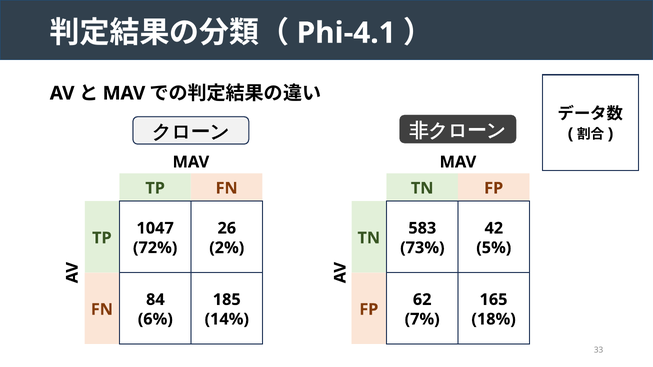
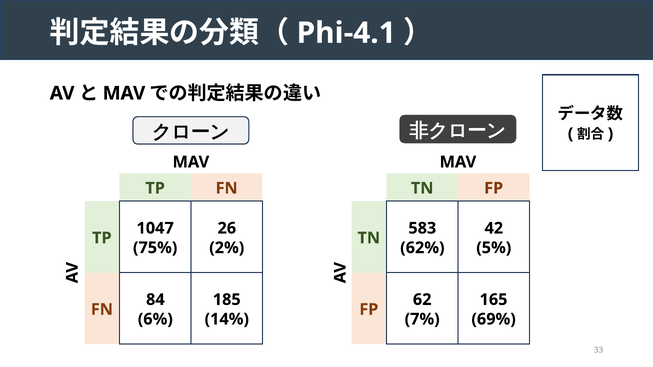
72%: 72% -> 75%
73%: 73% -> 62%
18%: 18% -> 69%
